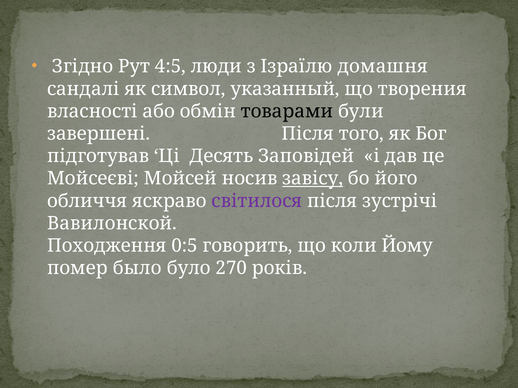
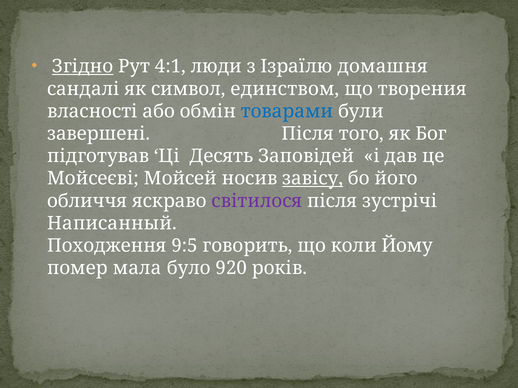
Згідно underline: none -> present
4:5: 4:5 -> 4:1
указанный: указанный -> единством
товарами colour: black -> blue
Вавилонской: Вавилонской -> Написанный
0:5: 0:5 -> 9:5
было: было -> мала
270: 270 -> 920
